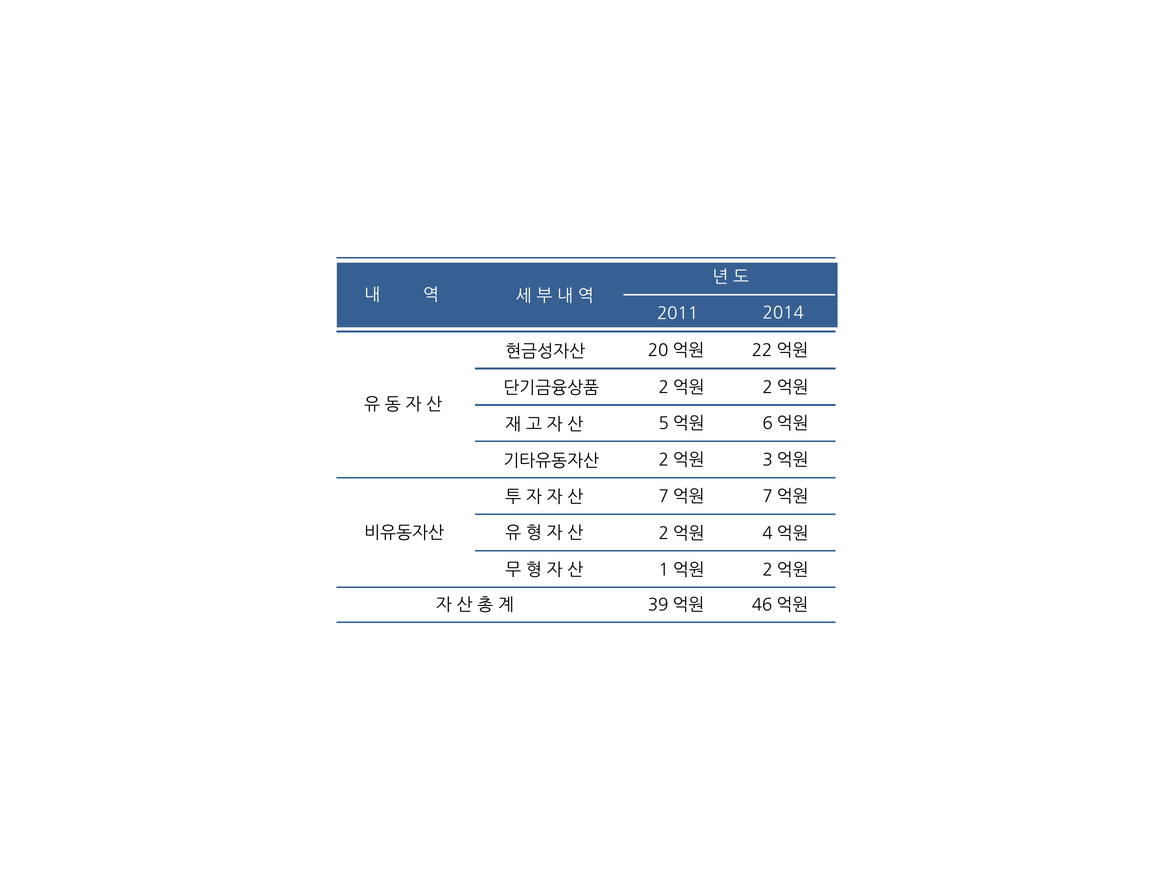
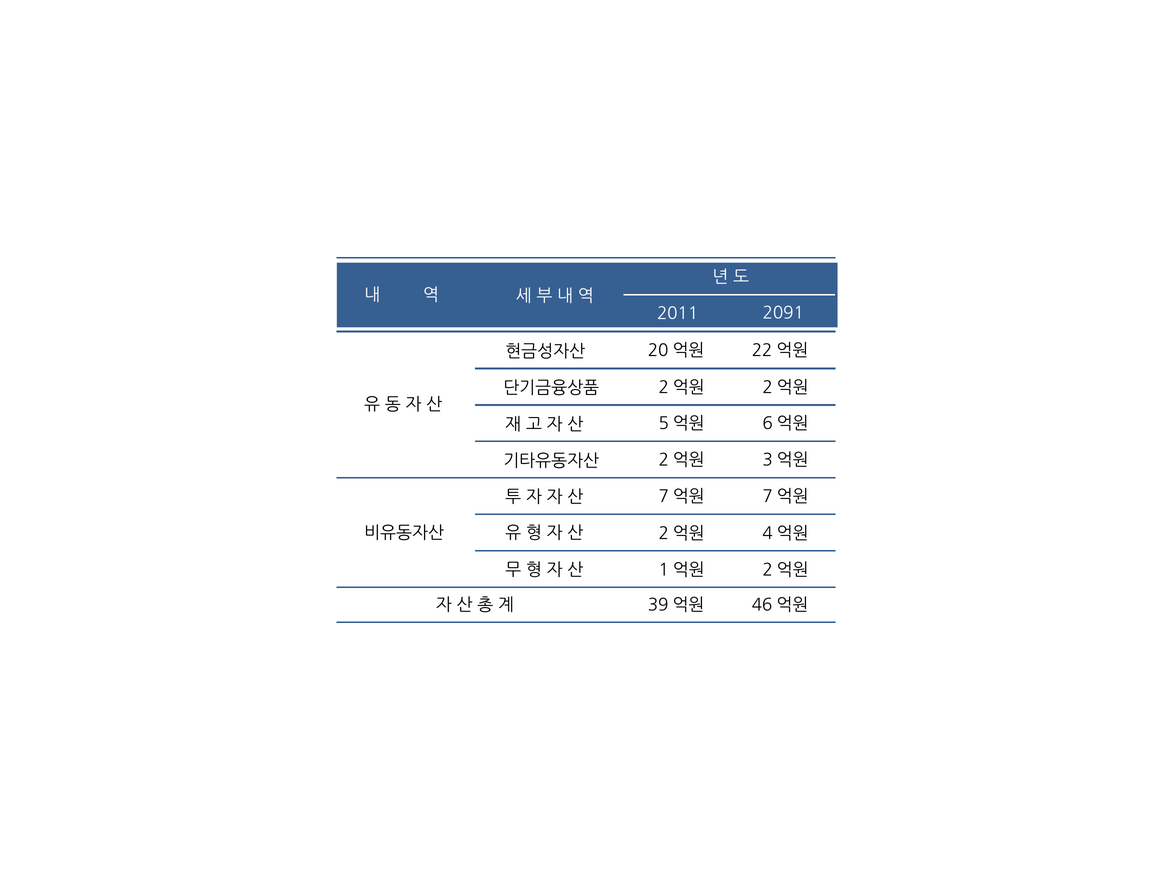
2014: 2014 -> 2091
